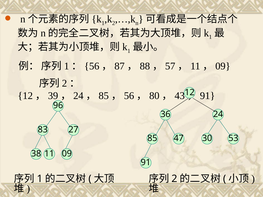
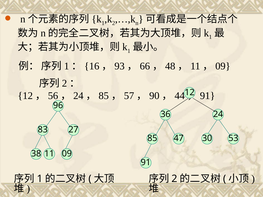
56 at (92, 66): 56 -> 16
87: 87 -> 93
88: 88 -> 66
57: 57 -> 48
39: 39 -> 56
56 at (129, 96): 56 -> 57
80: 80 -> 90
43: 43 -> 44
